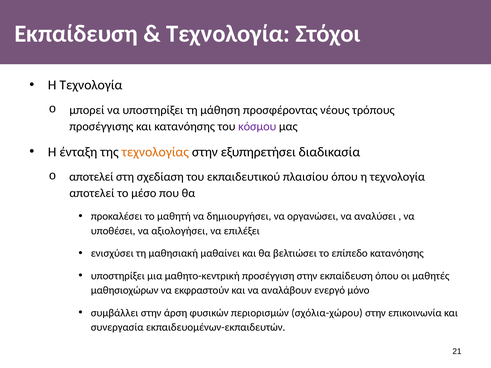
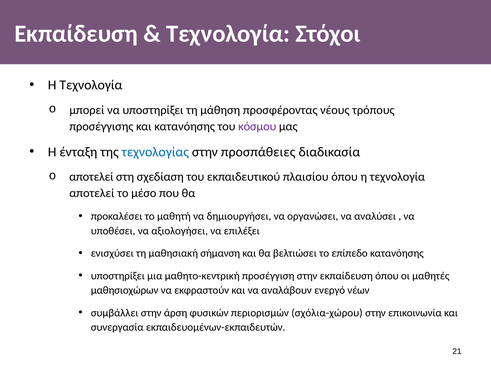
τεχνολογίας colour: orange -> blue
εξυπηρετήσει: εξυπηρετήσει -> προσπάθειες
μαθαίνει: μαθαίνει -> σήμανση
μόνο: μόνο -> νέων
